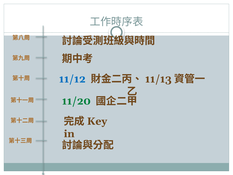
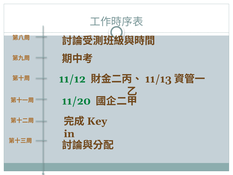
11/12 colour: blue -> green
